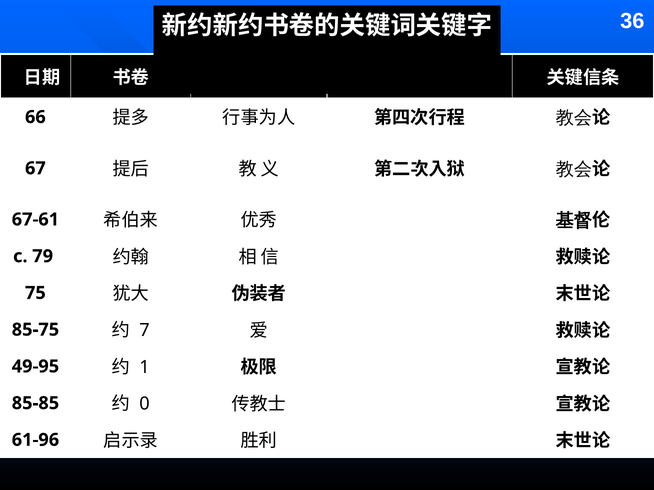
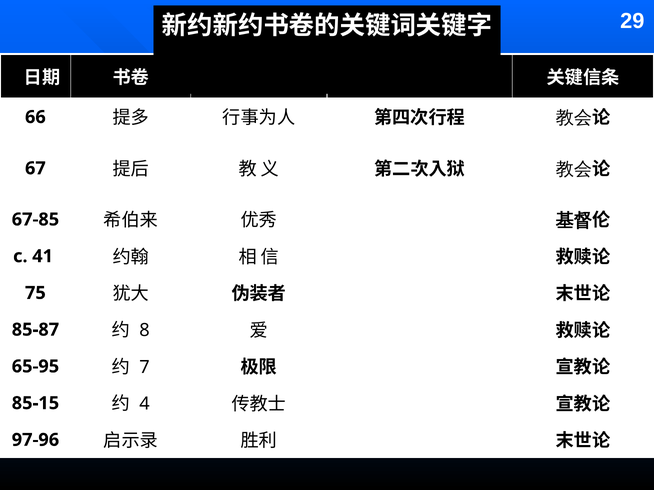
36: 36 -> 29
67-61: 67-61 -> 67-85
79: 79 -> 41
85-75: 85-75 -> 85-87
7: 7 -> 8
49-95: 49-95 -> 65-95
1: 1 -> 7
85-85: 85-85 -> 85-15
0: 0 -> 4
61-96: 61-96 -> 97-96
